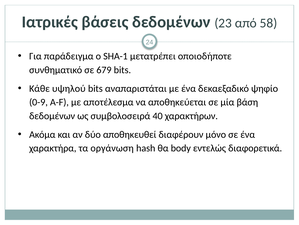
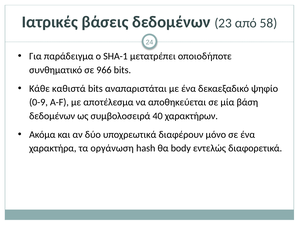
679: 679 -> 966
υψηλού: υψηλού -> καθιστά
αποθηκευθεί: αποθηκευθεί -> υποχρεωτικά
